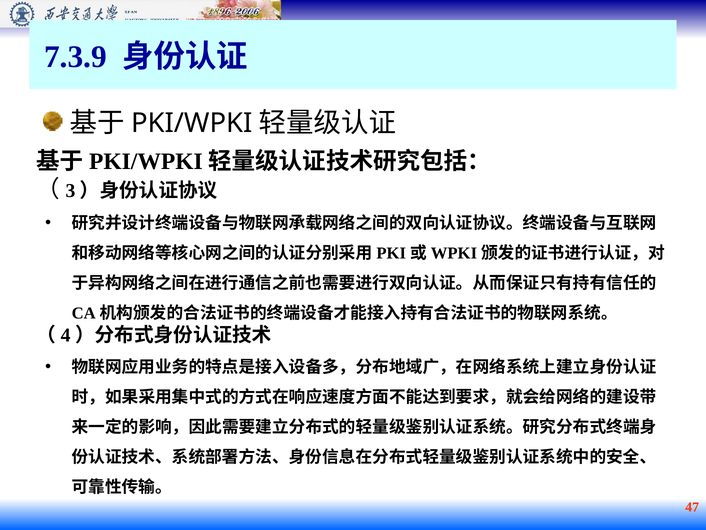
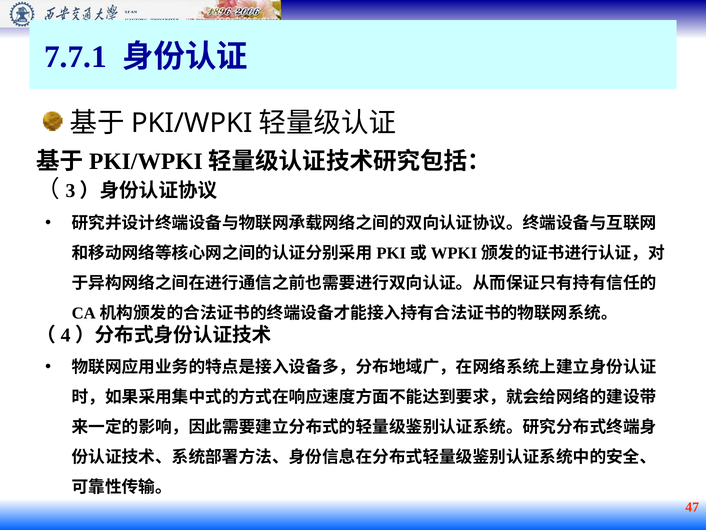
7.3.9: 7.3.9 -> 7.7.1
